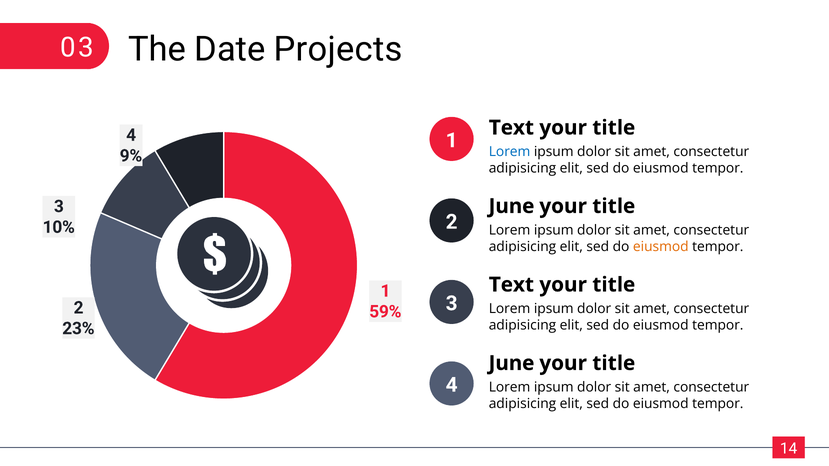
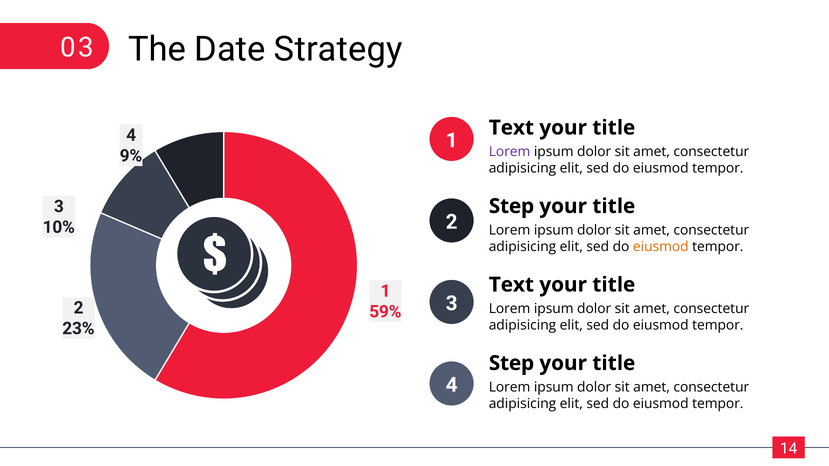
Projects: Projects -> Strategy
Lorem at (510, 152) colour: blue -> purple
June at (511, 206): June -> Step
June at (511, 363): June -> Step
